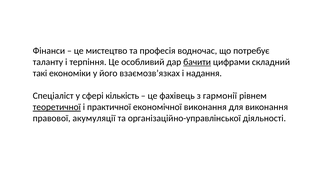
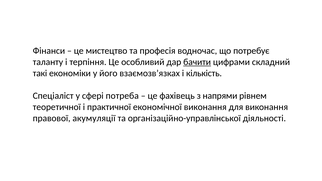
надання: надання -> кількість
кількість: кількість -> потреба
гармонії: гармонії -> напрями
теоретичної underline: present -> none
